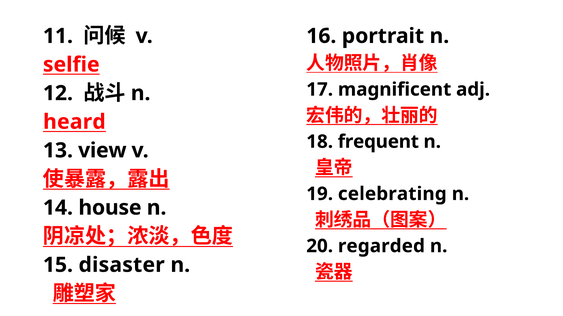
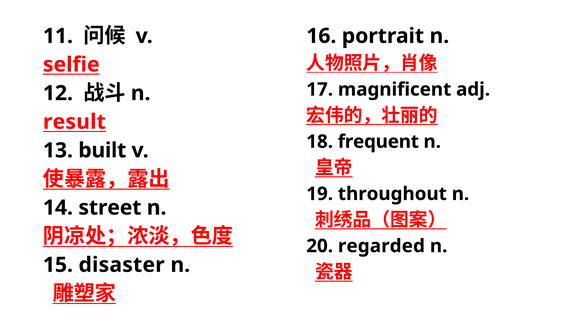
heard: heard -> result
view: view -> built
celebrating: celebrating -> throughout
house: house -> street
